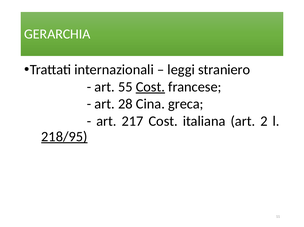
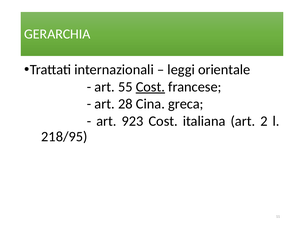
straniero: straniero -> orientale
217: 217 -> 923
218/95 underline: present -> none
